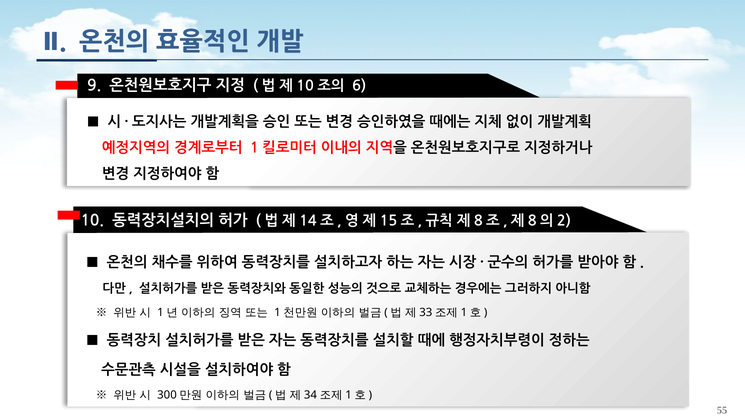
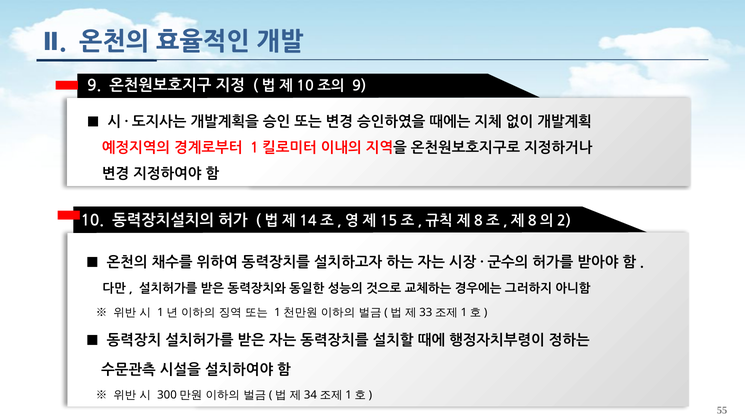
6 at (359, 86): 6 -> 9
